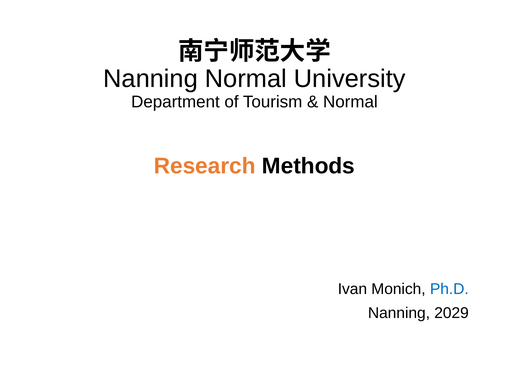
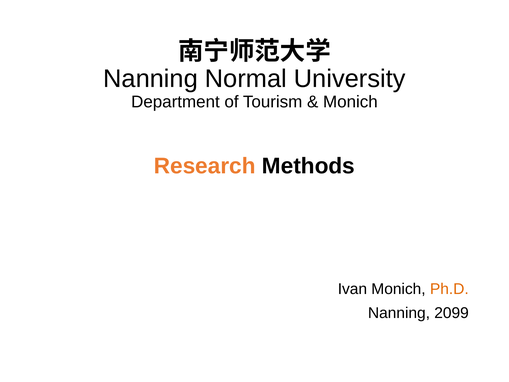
Normal at (350, 102): Normal -> Monich
Ph.D colour: blue -> orange
2029: 2029 -> 2099
